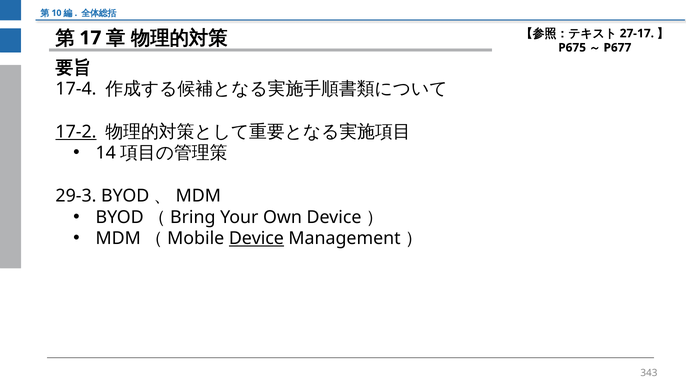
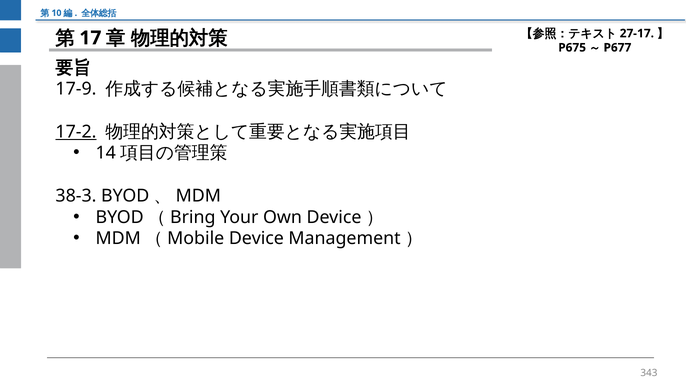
17-4: 17-4 -> 17-9
29-3: 29-3 -> 38-3
Device at (256, 238) underline: present -> none
